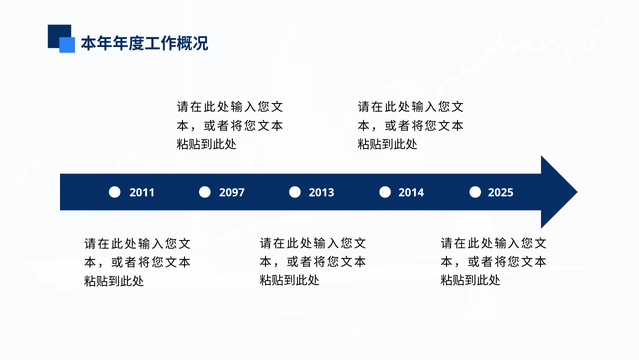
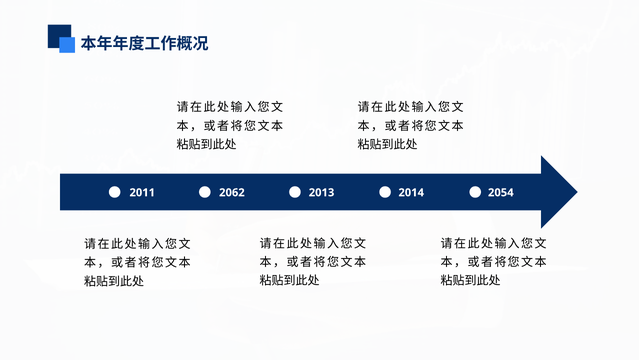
2097: 2097 -> 2062
2025: 2025 -> 2054
